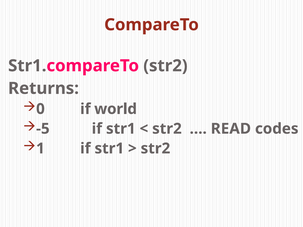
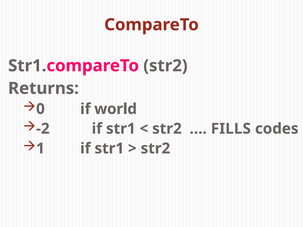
-5: -5 -> -2
READ: READ -> FILLS
